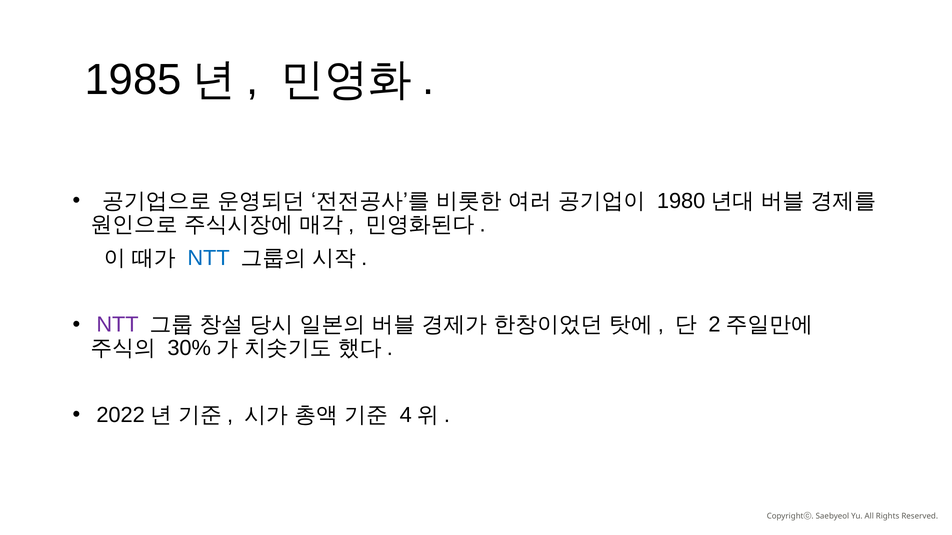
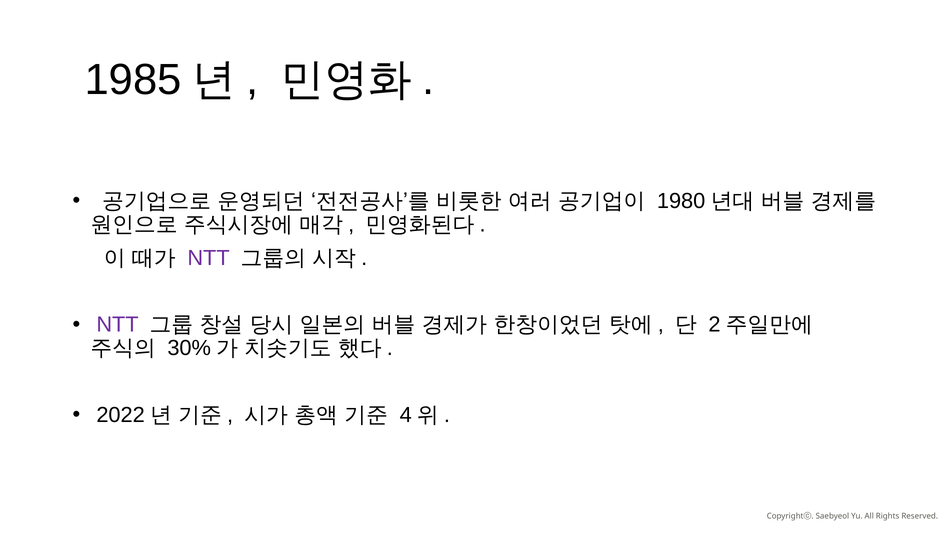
NTT at (209, 258) colour: blue -> purple
